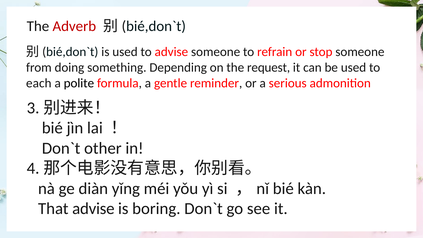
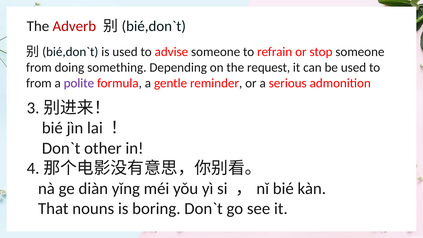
each at (39, 83): each -> from
polite colour: black -> purple
That advise: advise -> nouns
